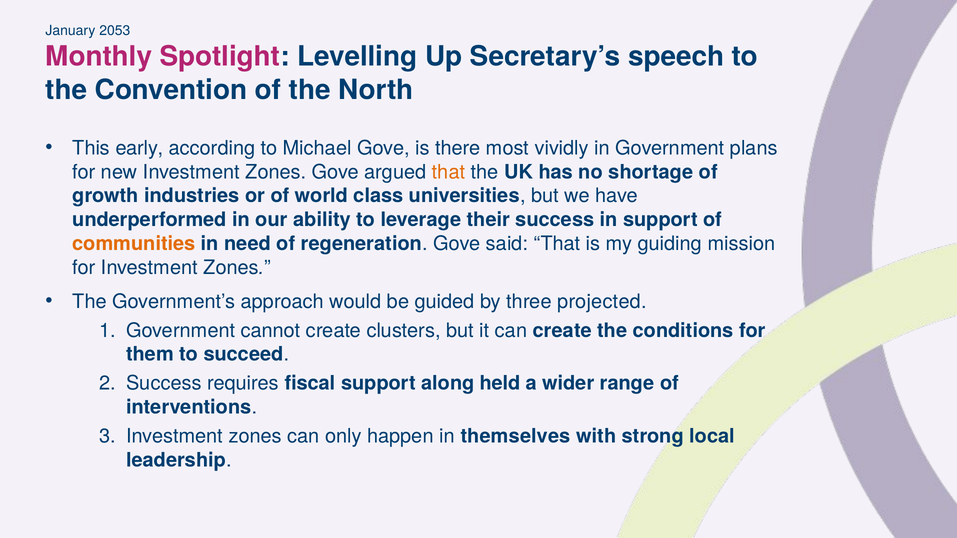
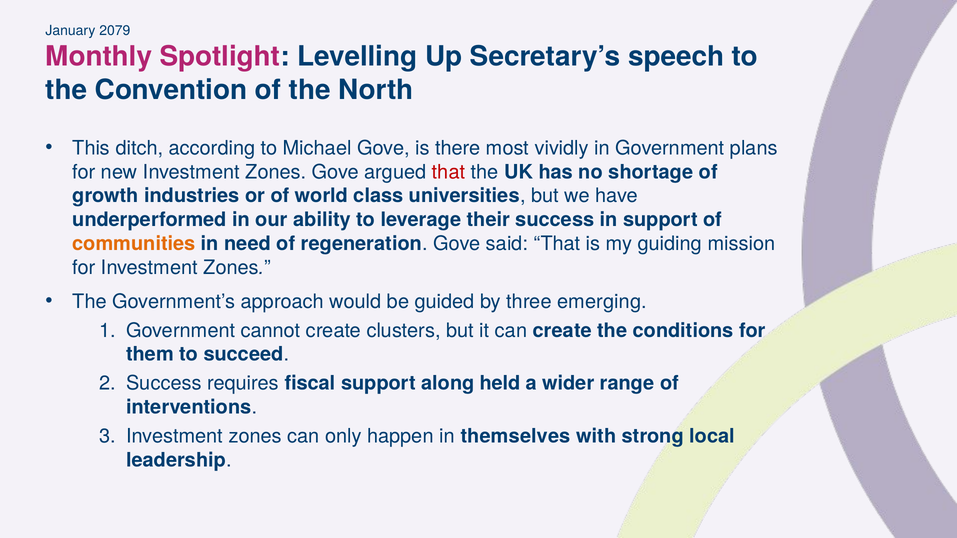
2053: 2053 -> 2079
early: early -> ditch
that at (449, 172) colour: orange -> red
projected: projected -> emerging
